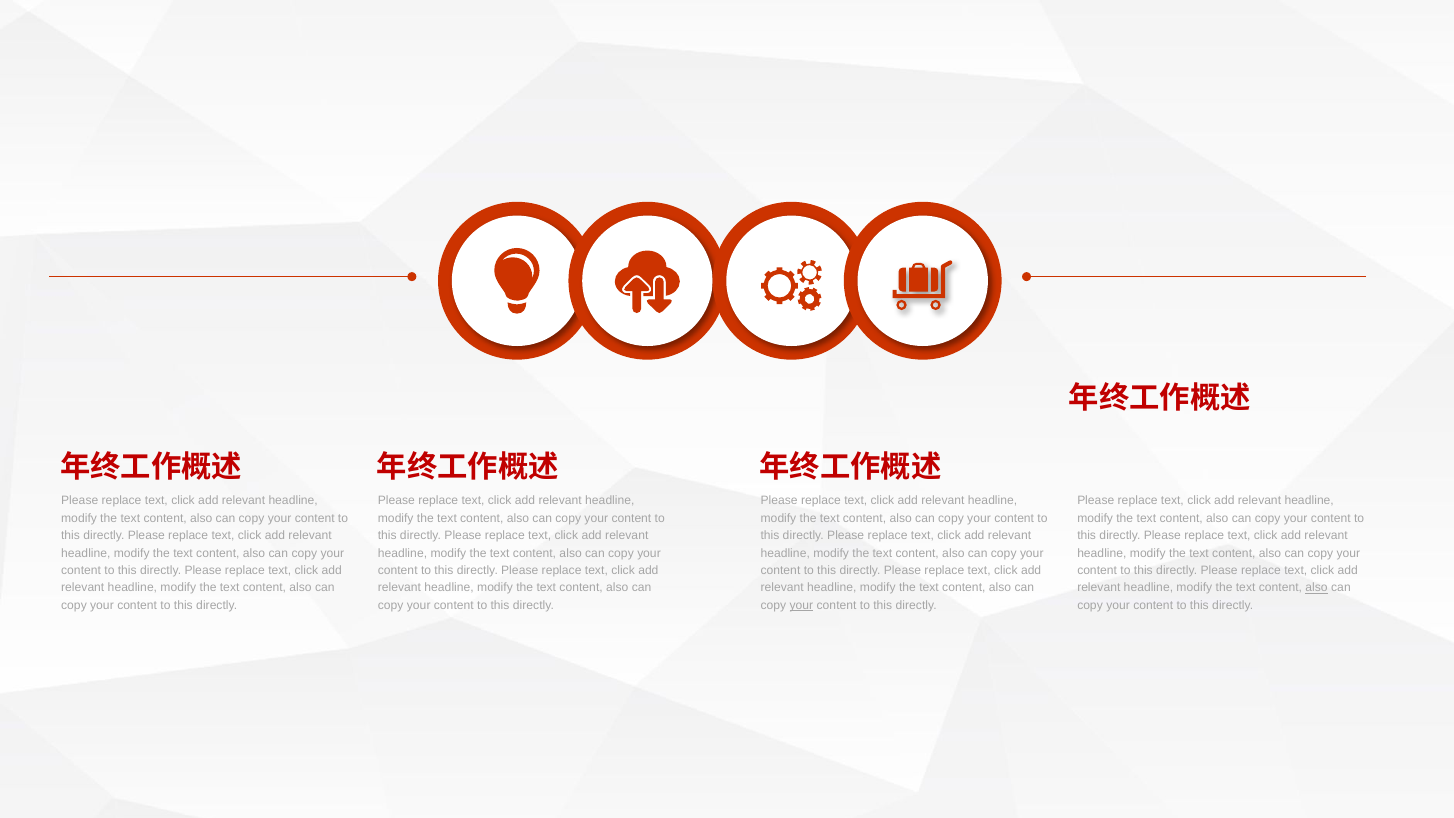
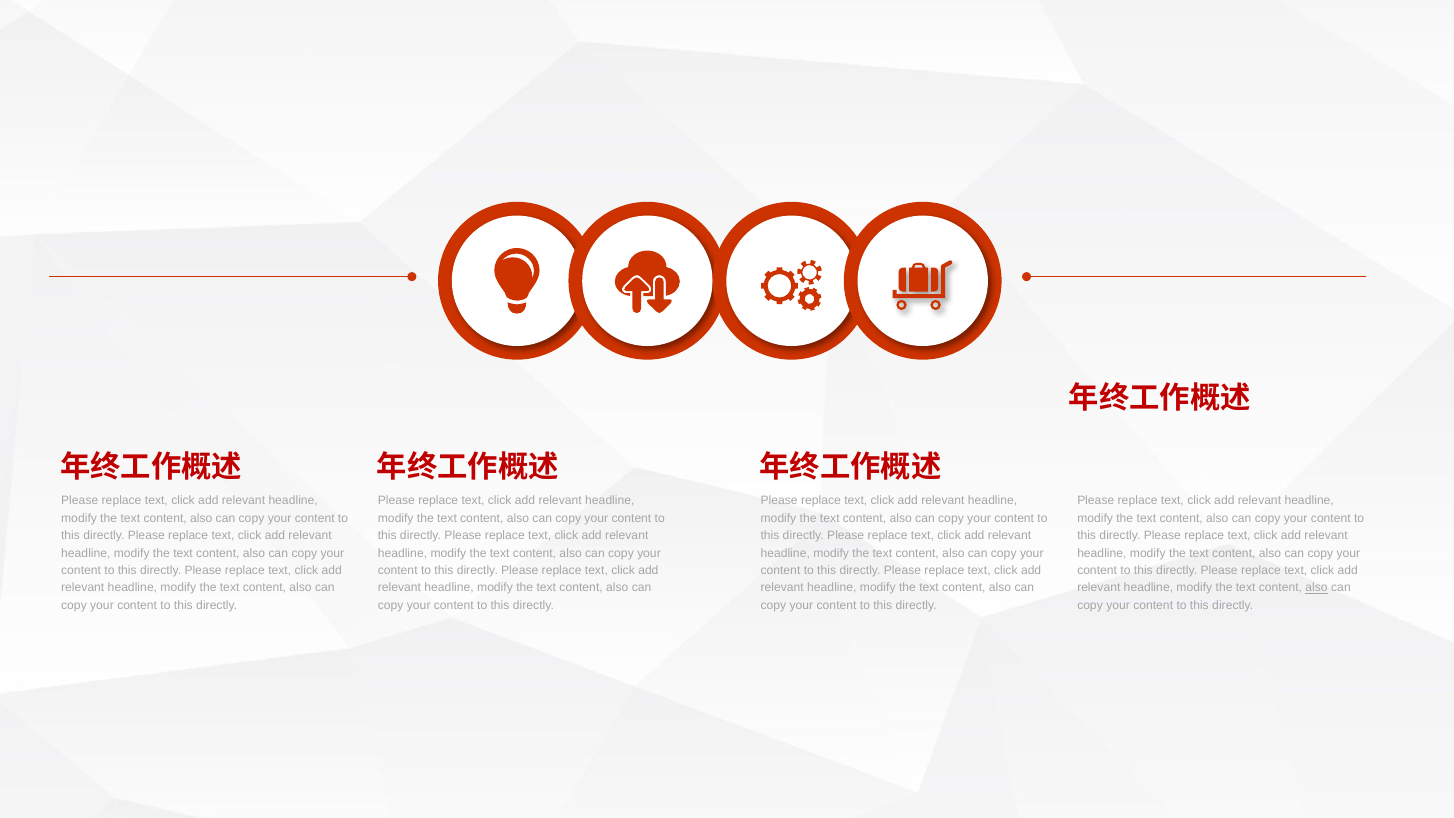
your at (801, 605) underline: present -> none
